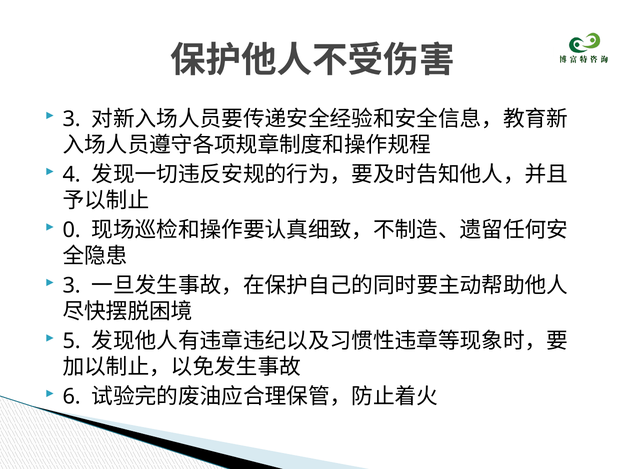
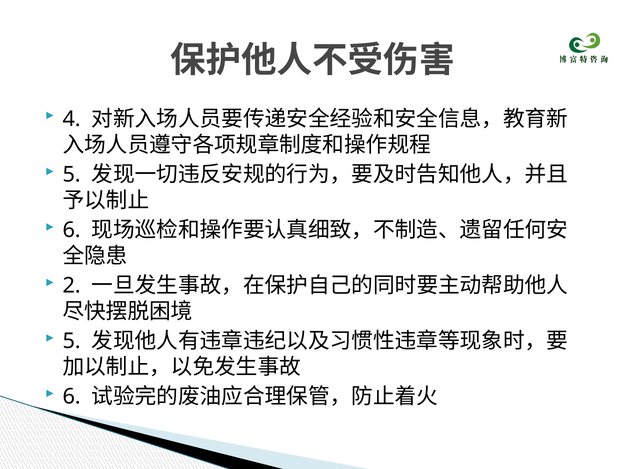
3 at (72, 119): 3 -> 4
4 at (72, 174): 4 -> 5
0 at (72, 230): 0 -> 6
3 at (72, 286): 3 -> 2
